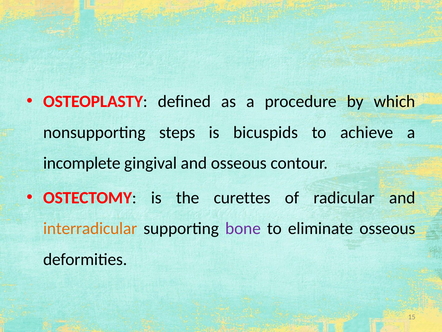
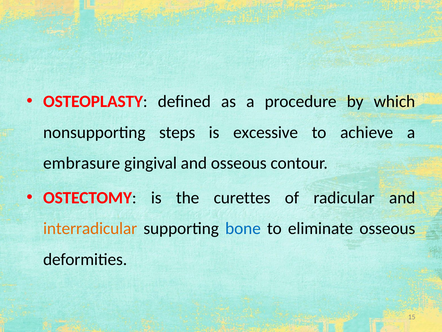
bicuspids: bicuspids -> excessive
incomplete: incomplete -> embrasure
bone colour: purple -> blue
